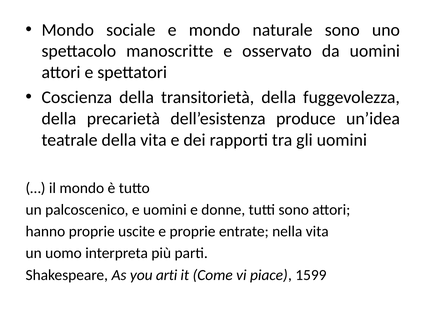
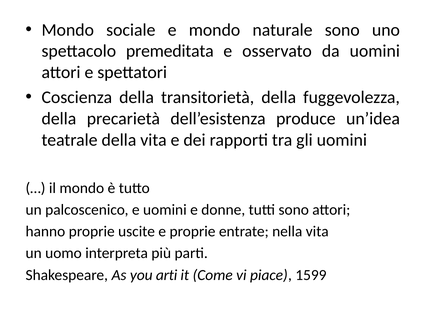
manoscritte: manoscritte -> premeditata
